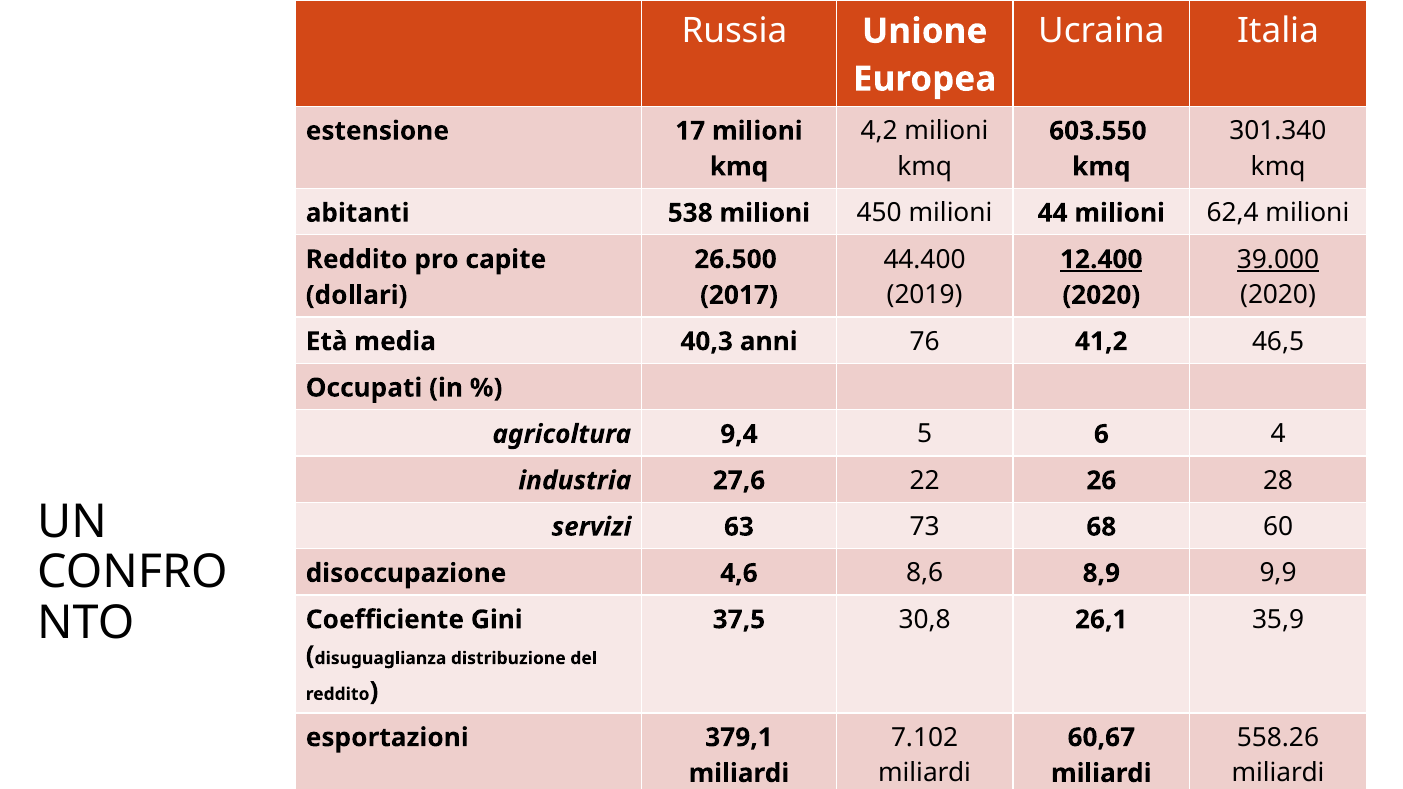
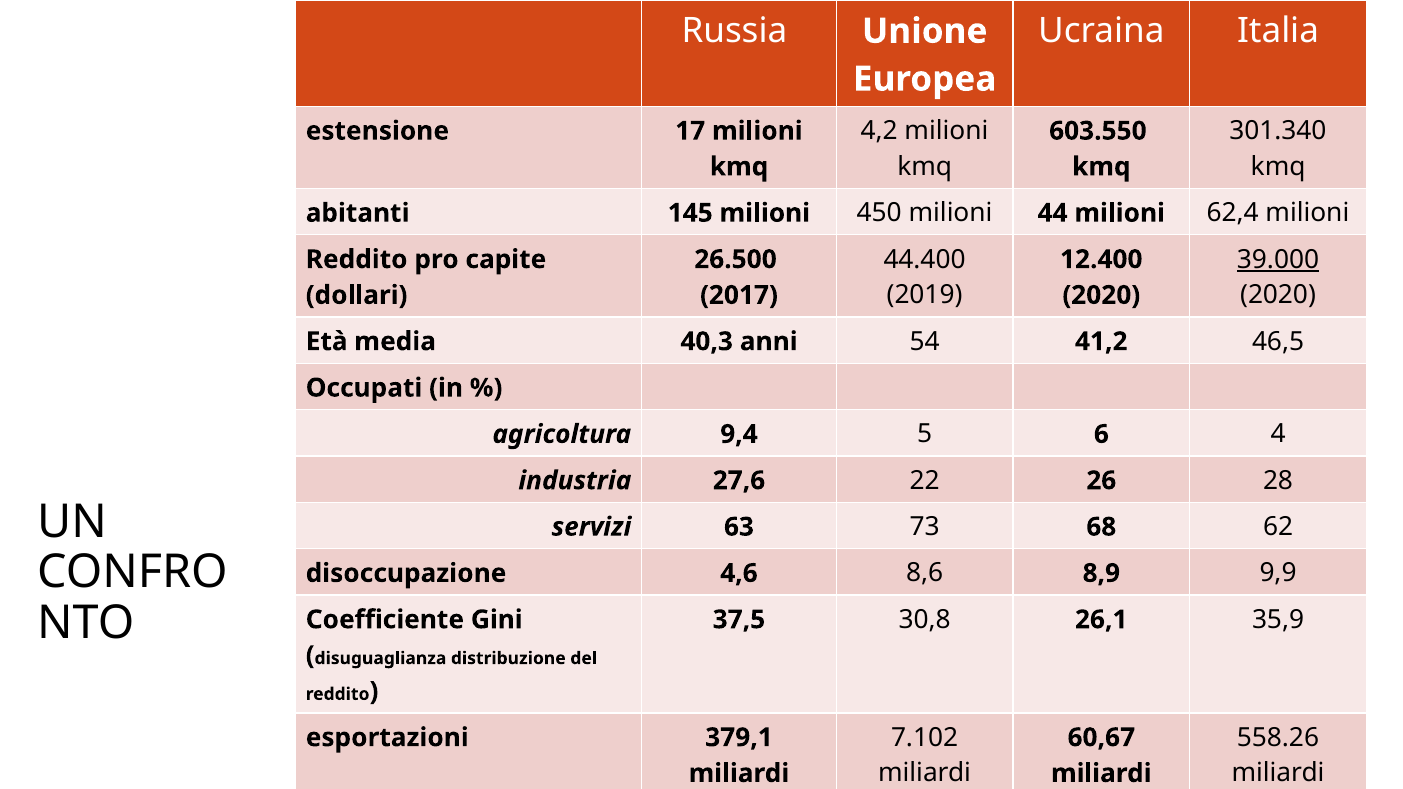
538: 538 -> 145
12.400 underline: present -> none
76: 76 -> 54
60: 60 -> 62
